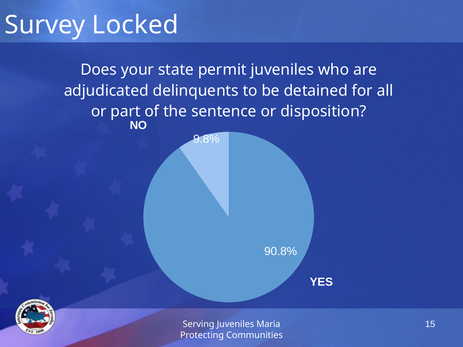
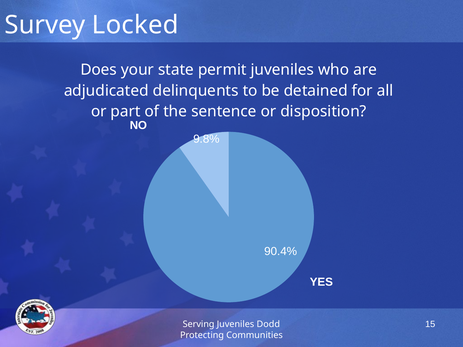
90.8%: 90.8% -> 90.4%
Maria: Maria -> Dodd
